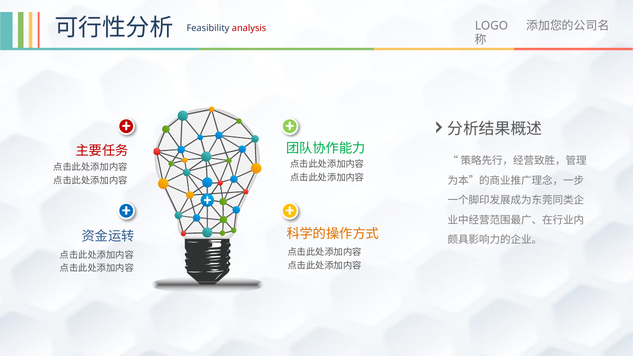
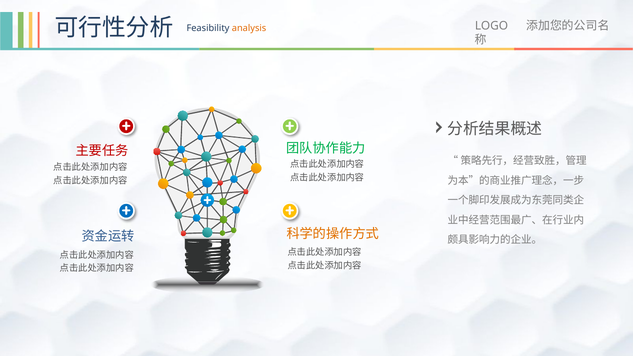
analysis colour: red -> orange
